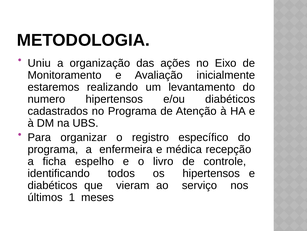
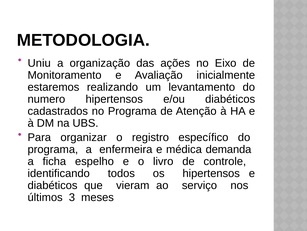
recepção: recepção -> demanda
1: 1 -> 3
